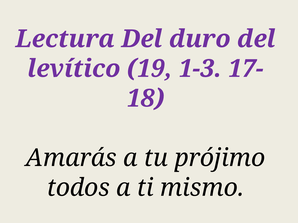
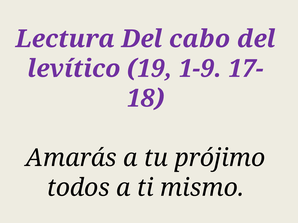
duro: duro -> cabo
1-3: 1-3 -> 1-9
